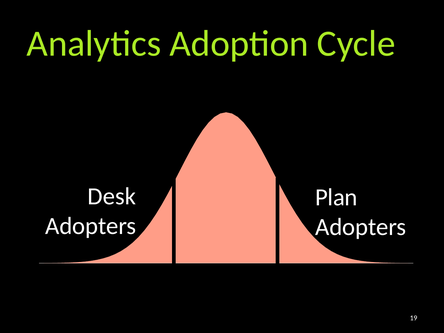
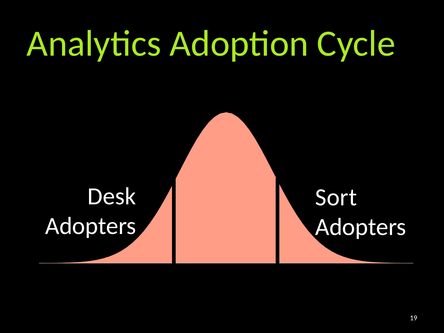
Plan: Plan -> Sort
